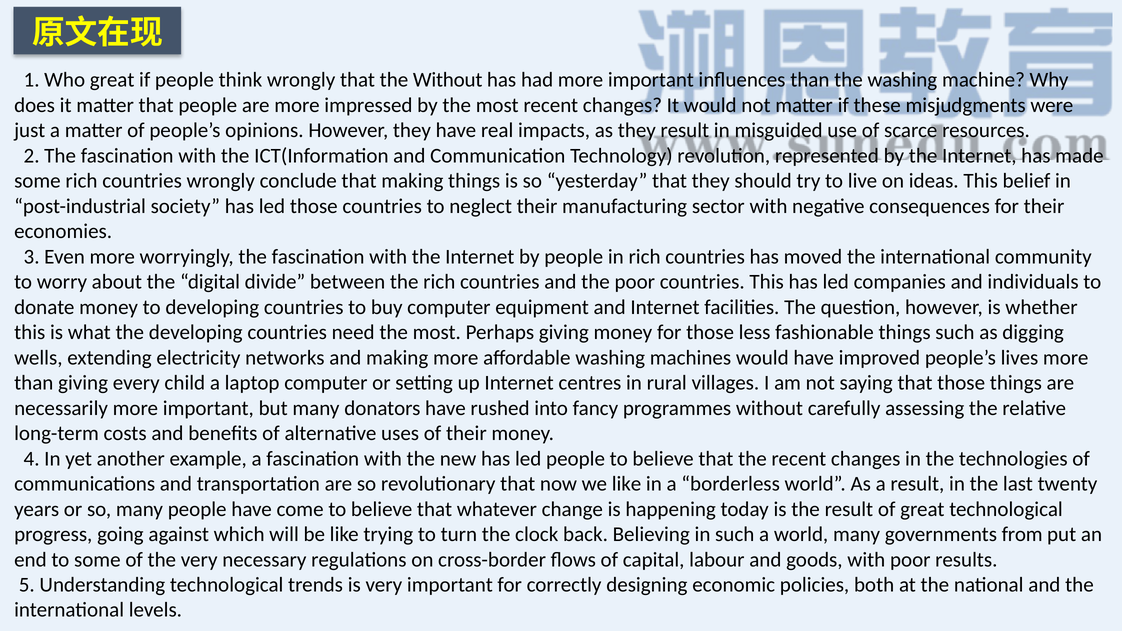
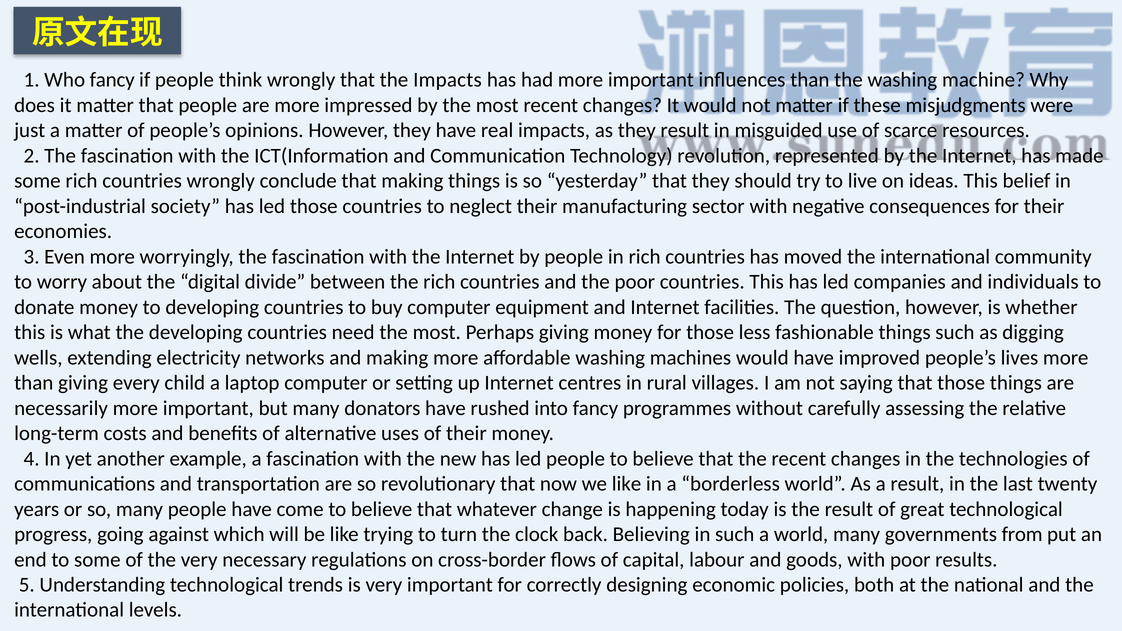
Who great: great -> fancy
the Without: Without -> Impacts
